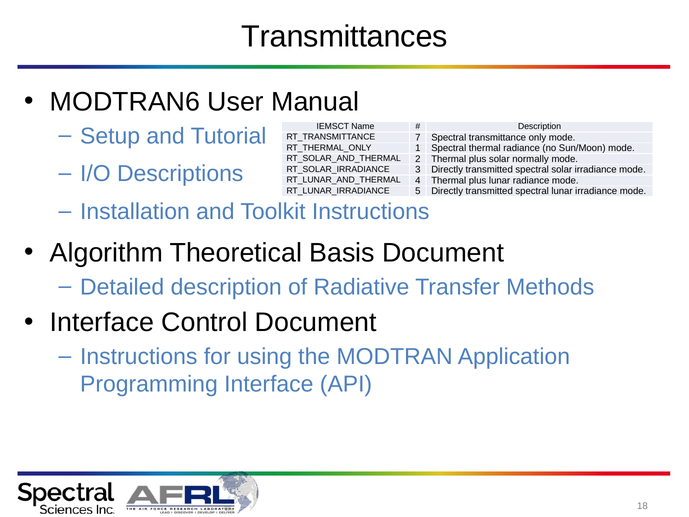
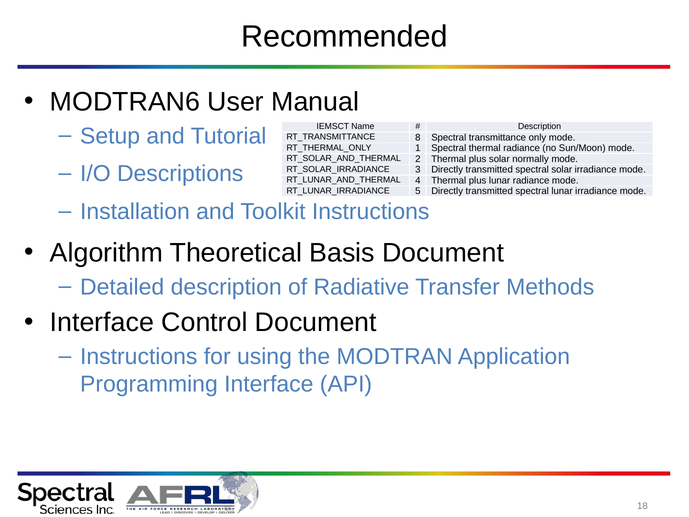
Transmittances: Transmittances -> Recommended
7: 7 -> 8
